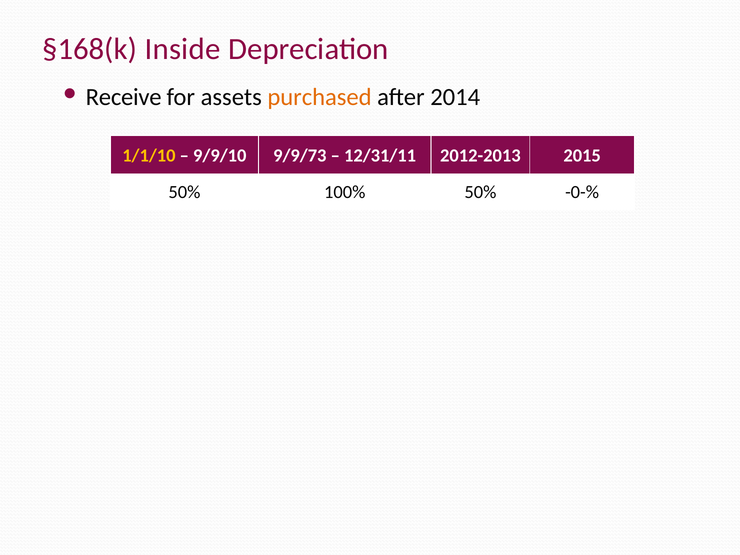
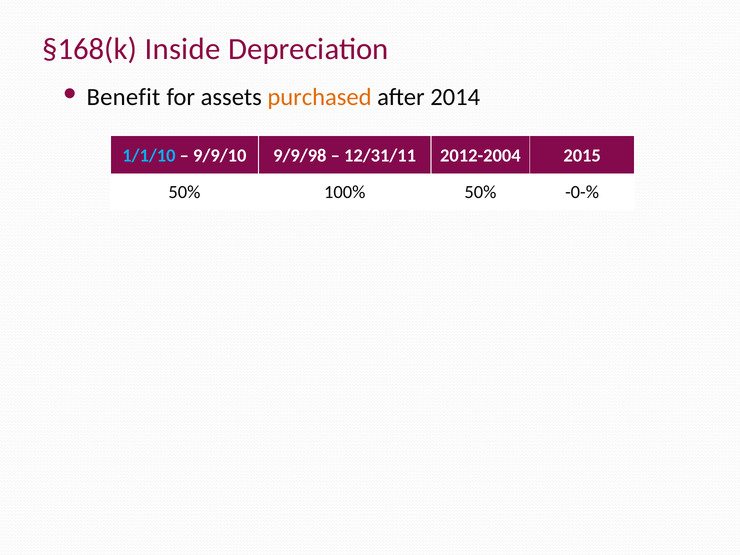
Receive: Receive -> Benefit
1/1/10 colour: yellow -> light blue
9/9/73: 9/9/73 -> 9/9/98
2012-2013: 2012-2013 -> 2012-2004
